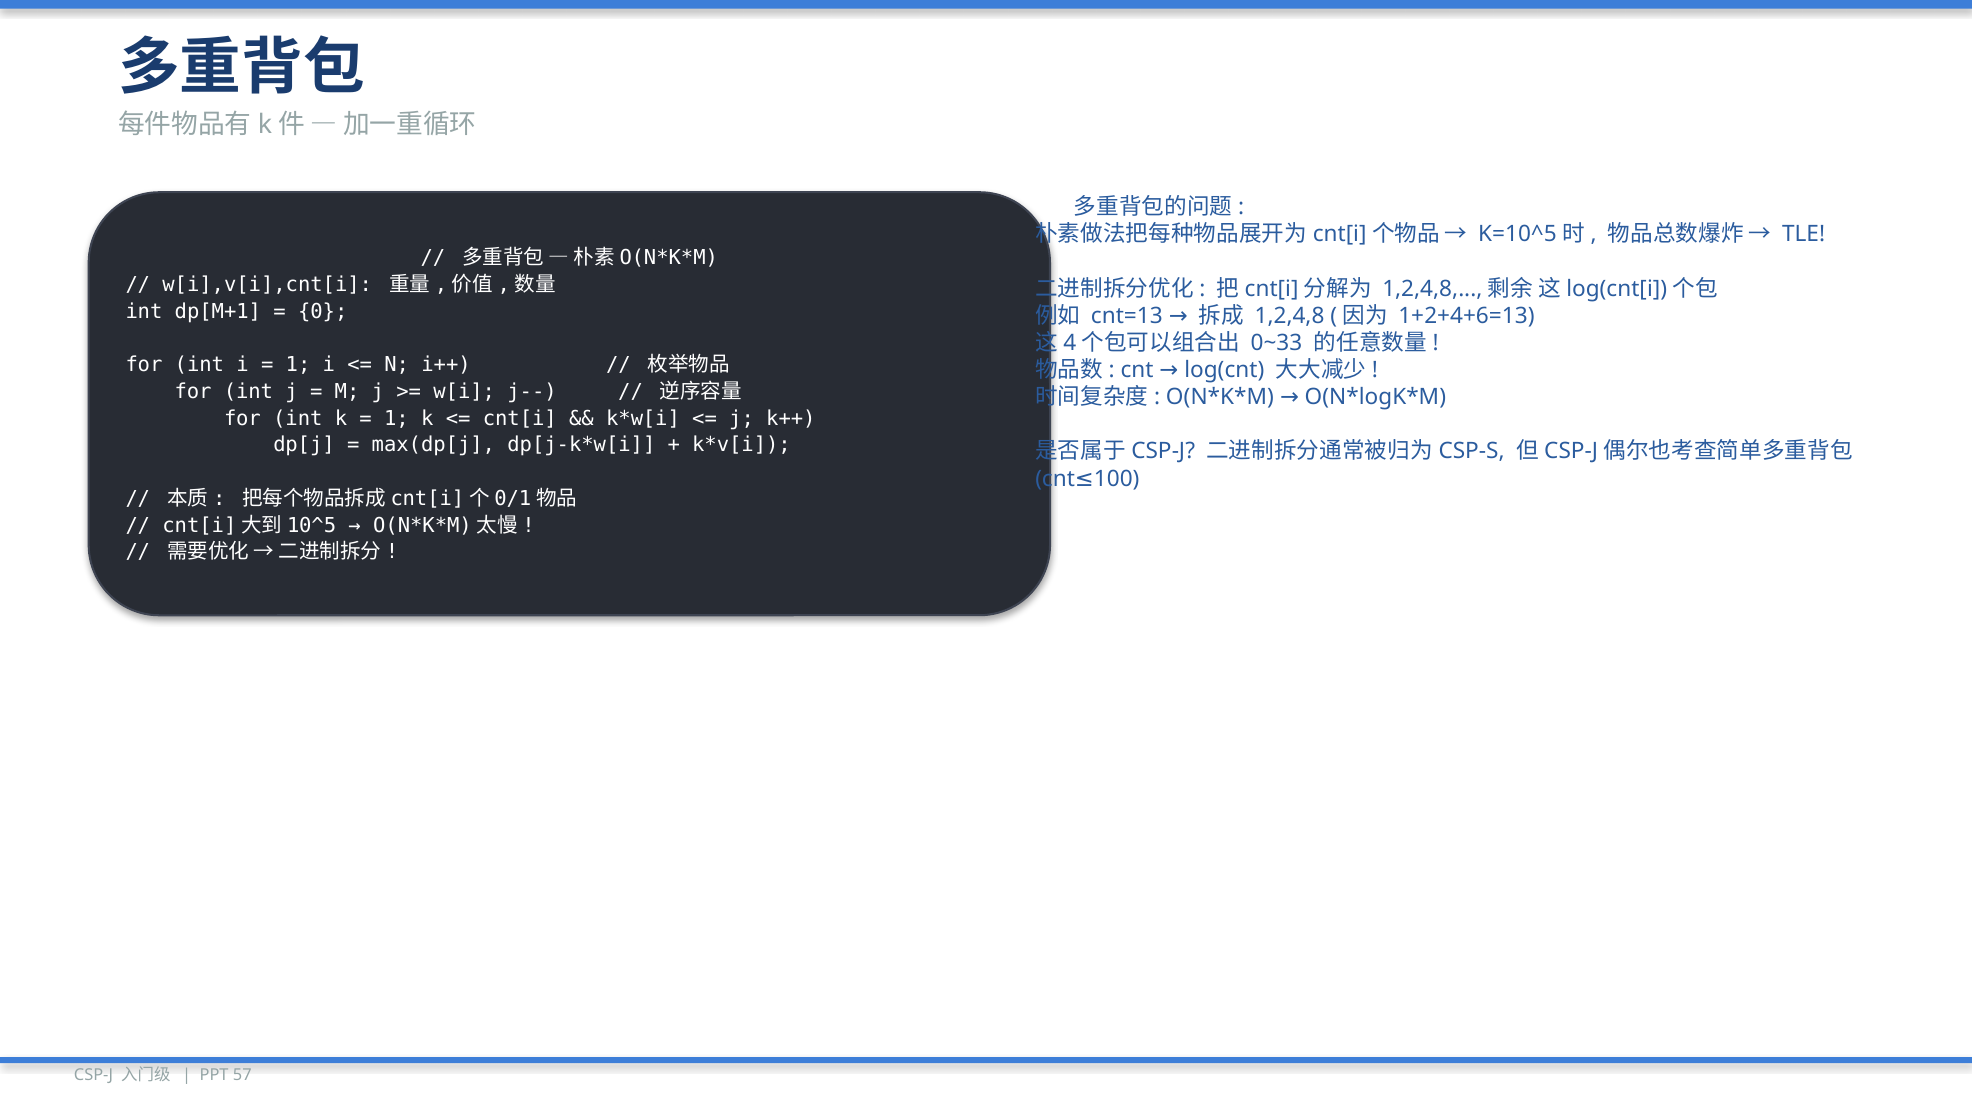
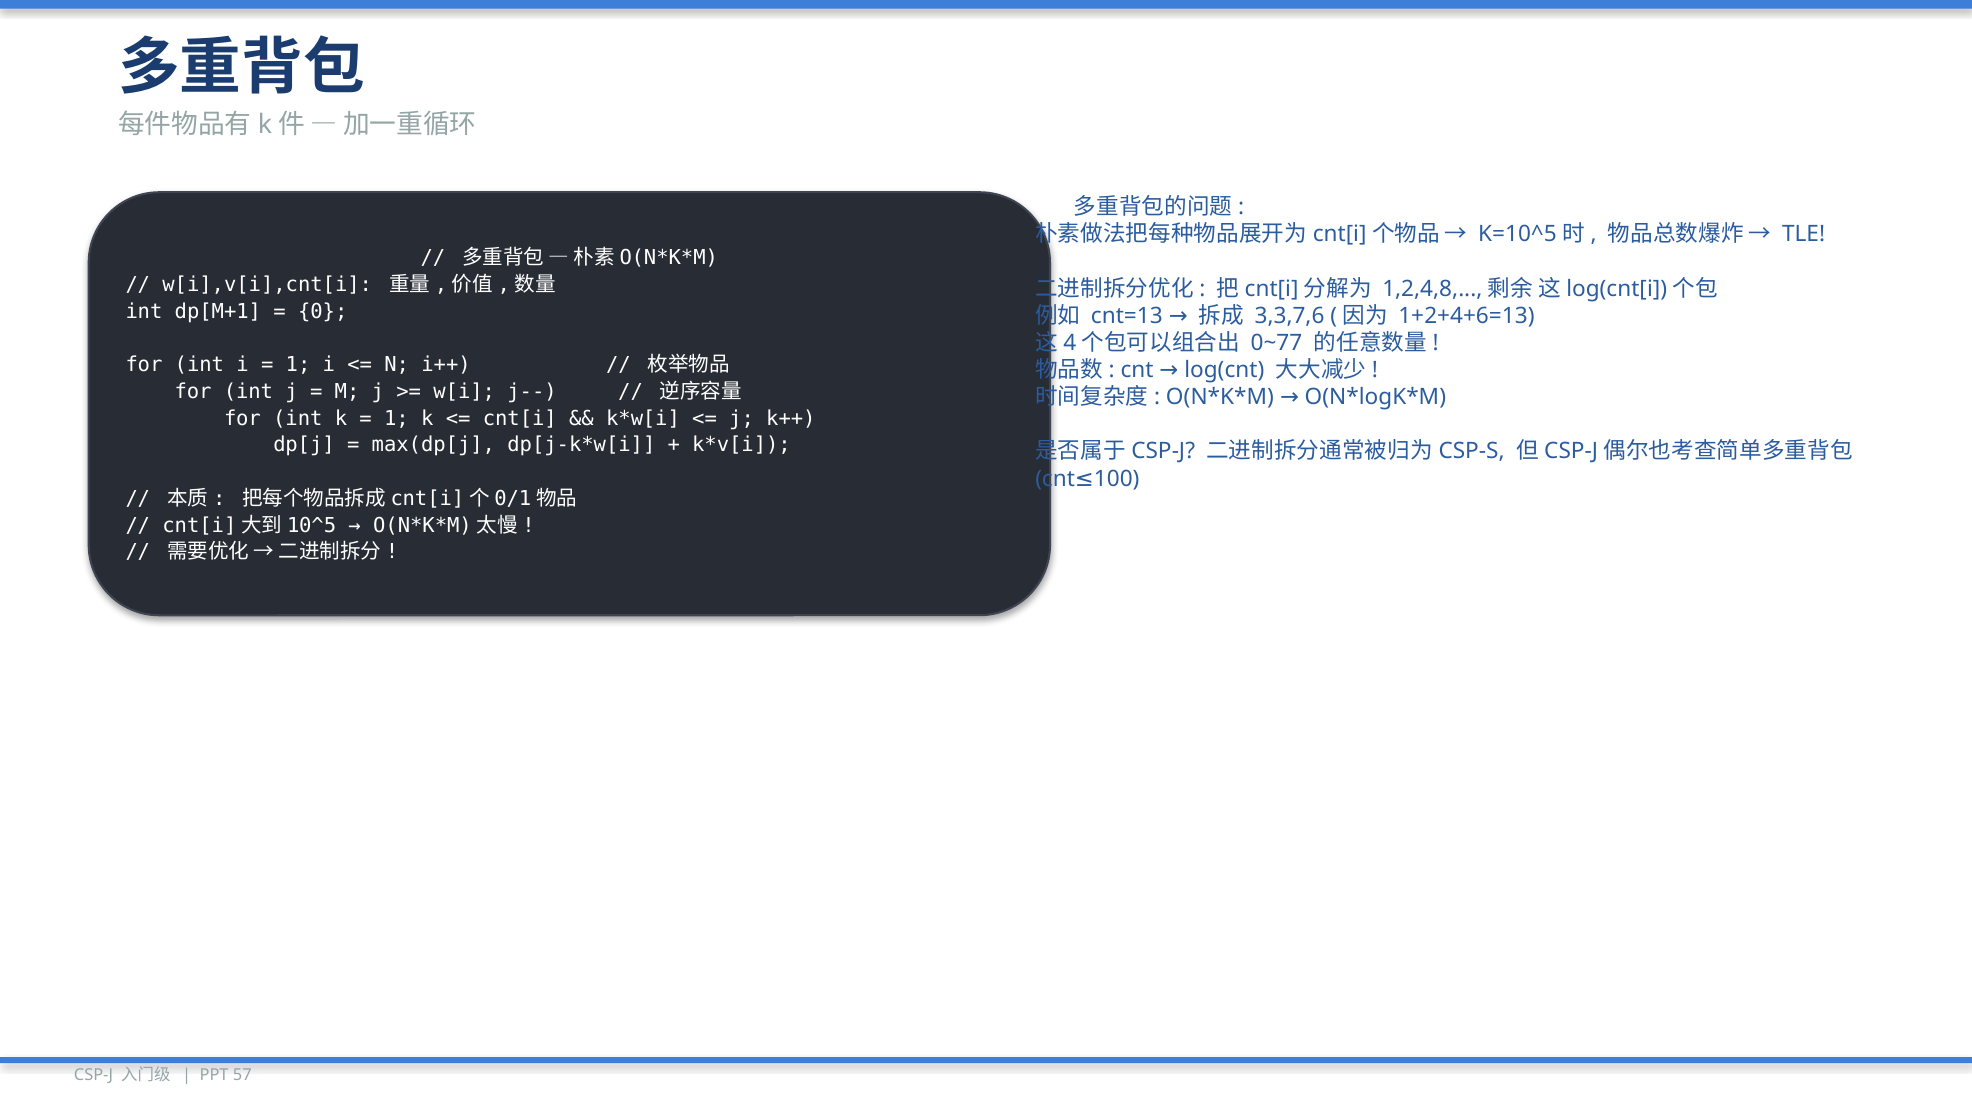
1,2,4,8: 1,2,4,8 -> 3,3,7,6
0~33: 0~33 -> 0~77
